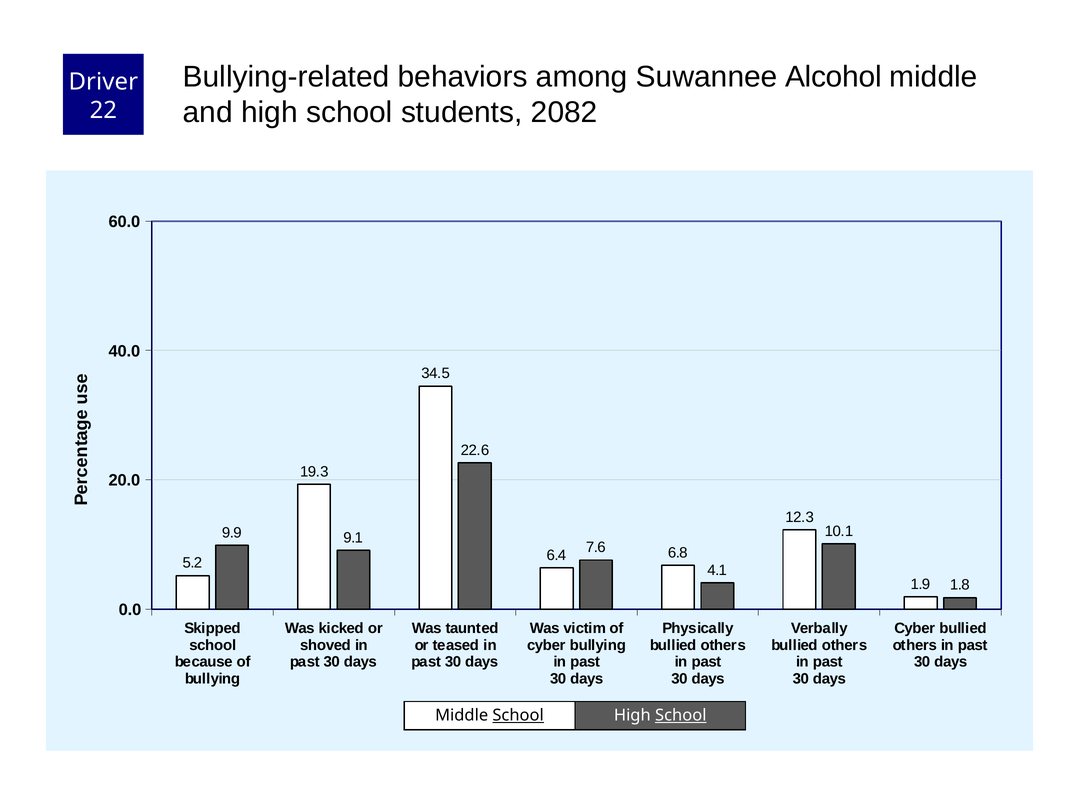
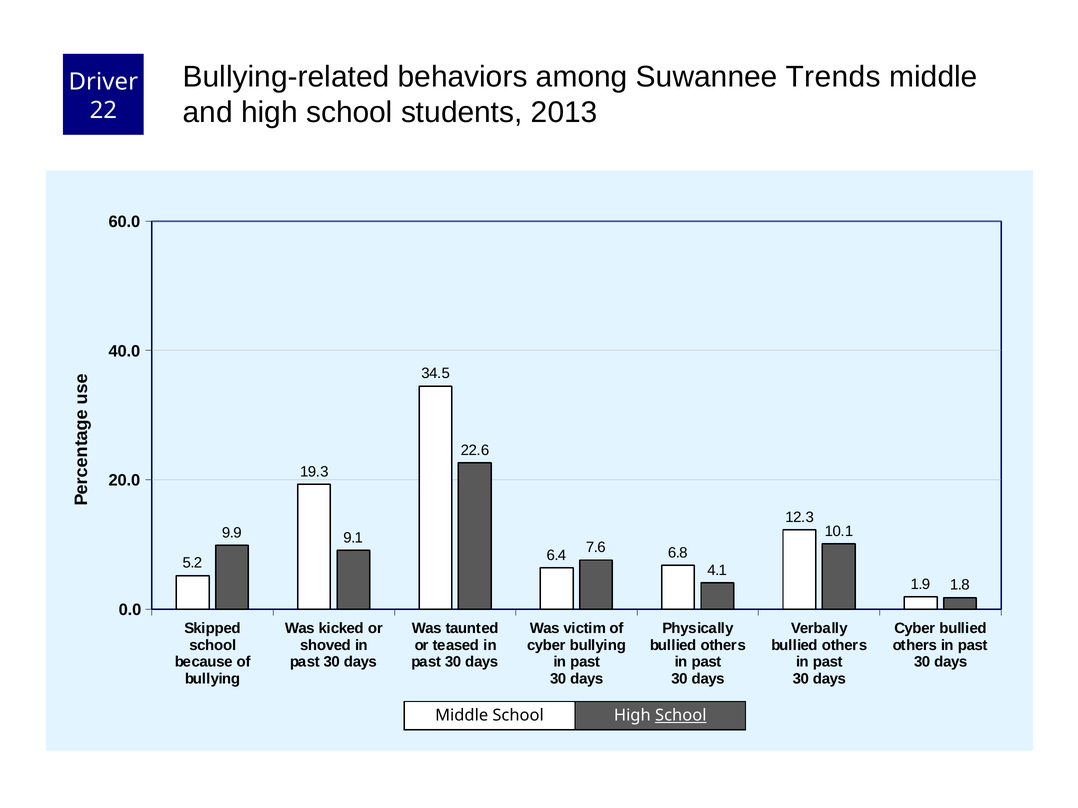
Alcohol: Alcohol -> Trends
2082: 2082 -> 2013
School at (518, 716) underline: present -> none
